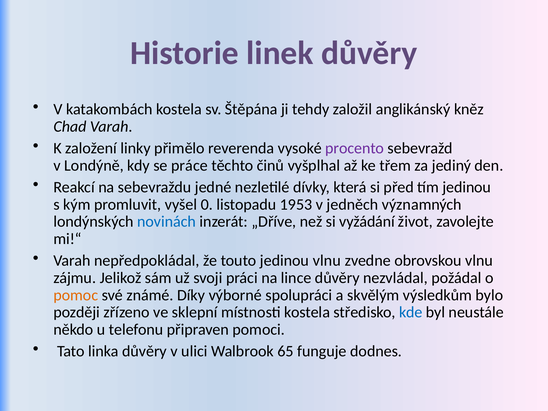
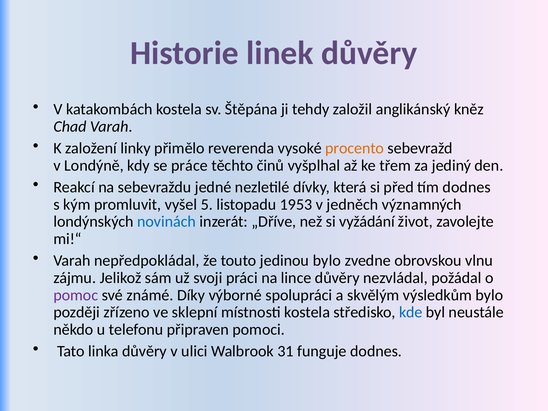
procento colour: purple -> orange
tím jedinou: jedinou -> dodnes
0: 0 -> 5
jedinou vlnu: vlnu -> bylo
pomoc colour: orange -> purple
65: 65 -> 31
